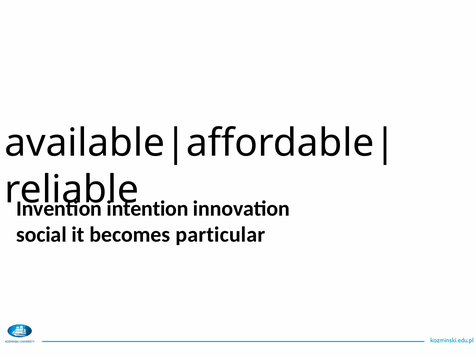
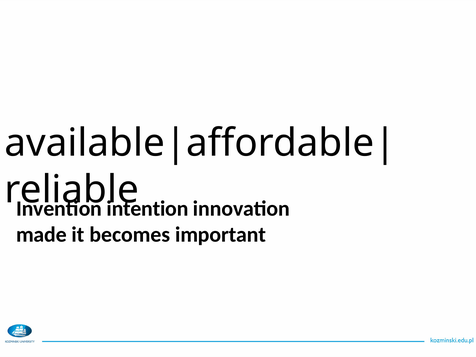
social: social -> made
particular: particular -> important
